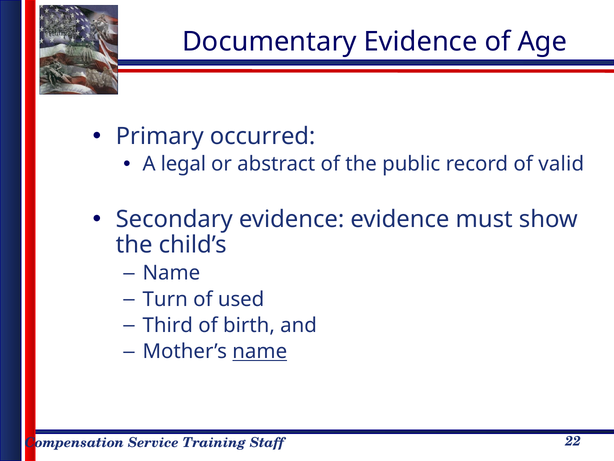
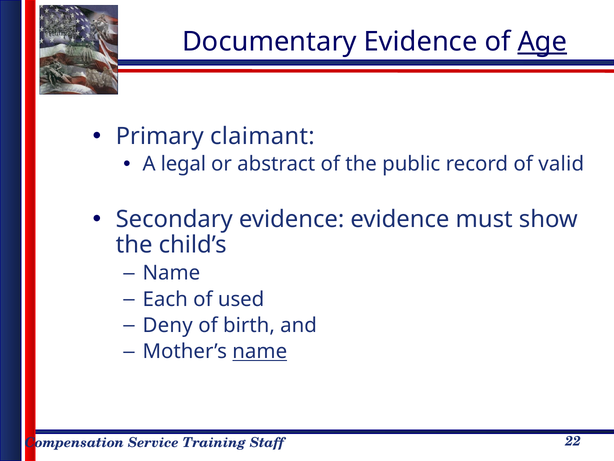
Age underline: none -> present
occurred: occurred -> claimant
Turn: Turn -> Each
Third: Third -> Deny
